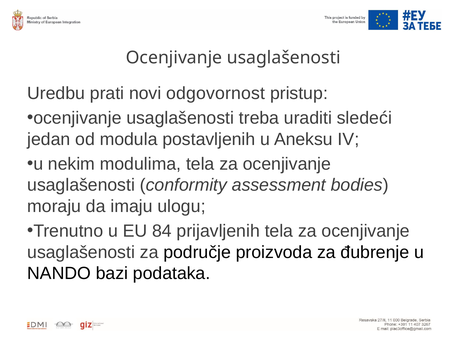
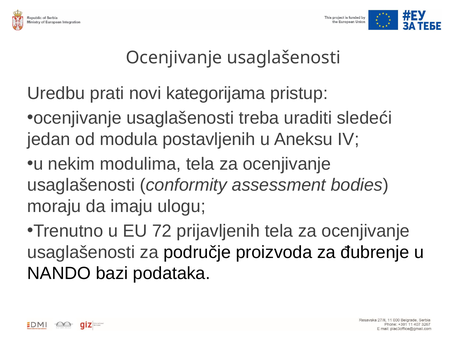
odgovornost: odgovornost -> kategorijama
84: 84 -> 72
